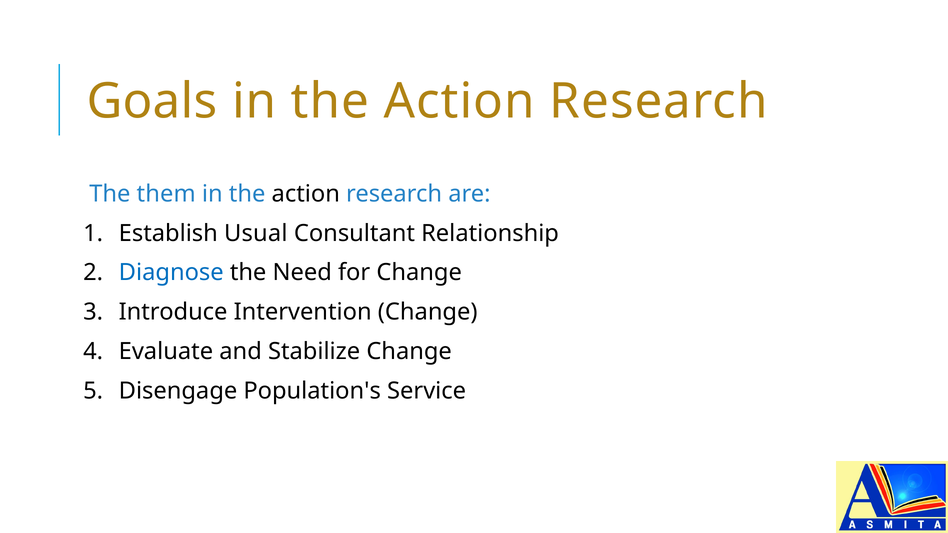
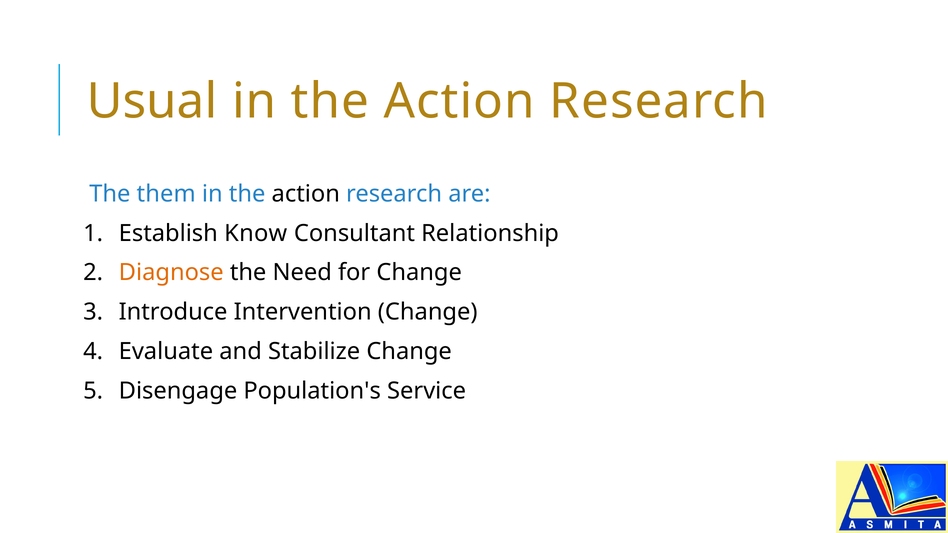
Goals: Goals -> Usual
Usual: Usual -> Know
Diagnose colour: blue -> orange
